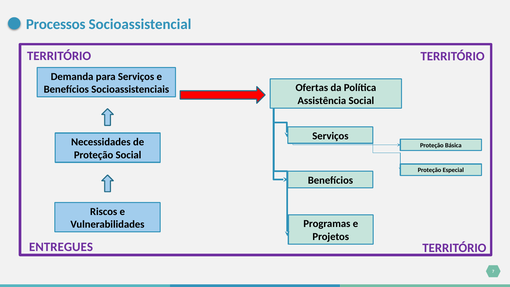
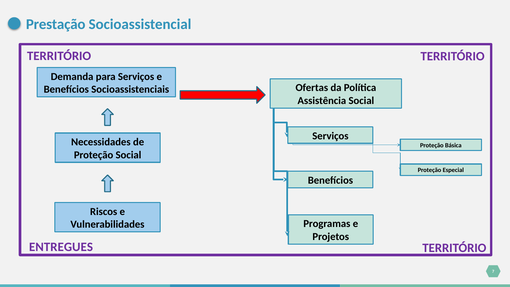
Processos: Processos -> Prestação
